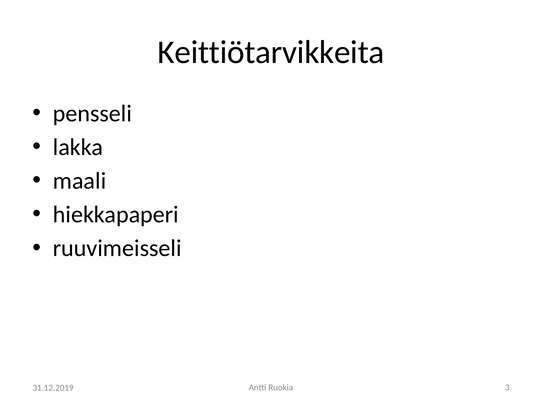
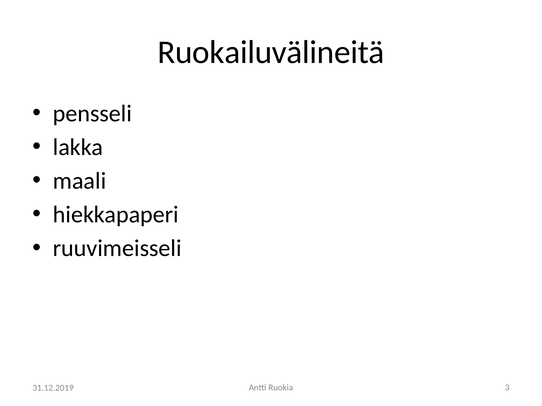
Keittiötarvikkeita: Keittiötarvikkeita -> Ruokailuvälineitä
